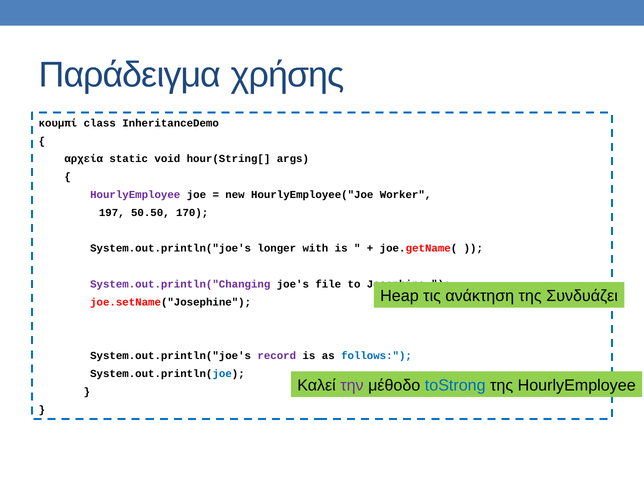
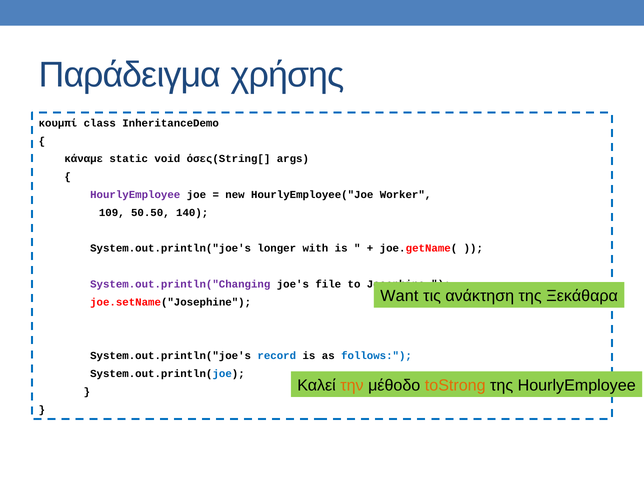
αρχεία: αρχεία -> κάναμε
hour(String[: hour(String[ -> όσες(String[
197: 197 -> 109
170: 170 -> 140
Heap: Heap -> Want
Συνδυάζει: Συνδυάζει -> Ξεκάθαρα
record colour: purple -> blue
την colour: purple -> orange
toStrong colour: blue -> orange
